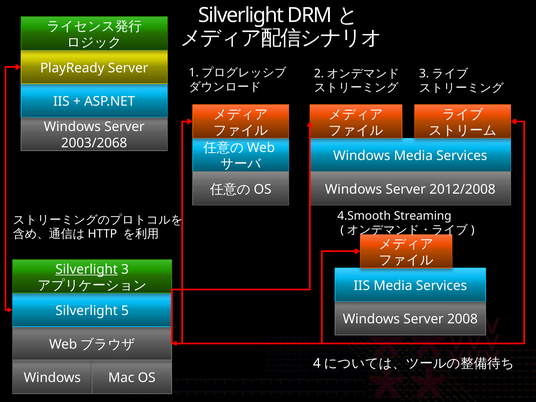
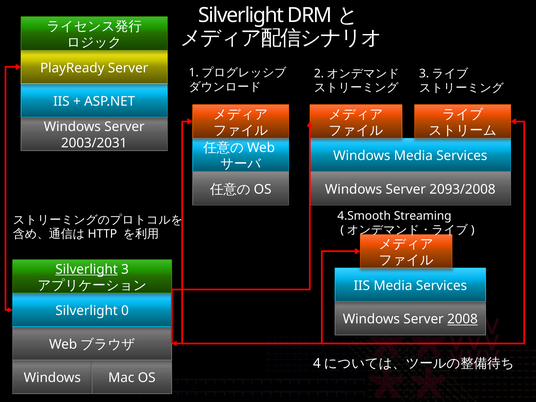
2003/2068: 2003/2068 -> 2003/2031
2012/2008: 2012/2008 -> 2093/2008
5: 5 -> 0
2008 underline: none -> present
